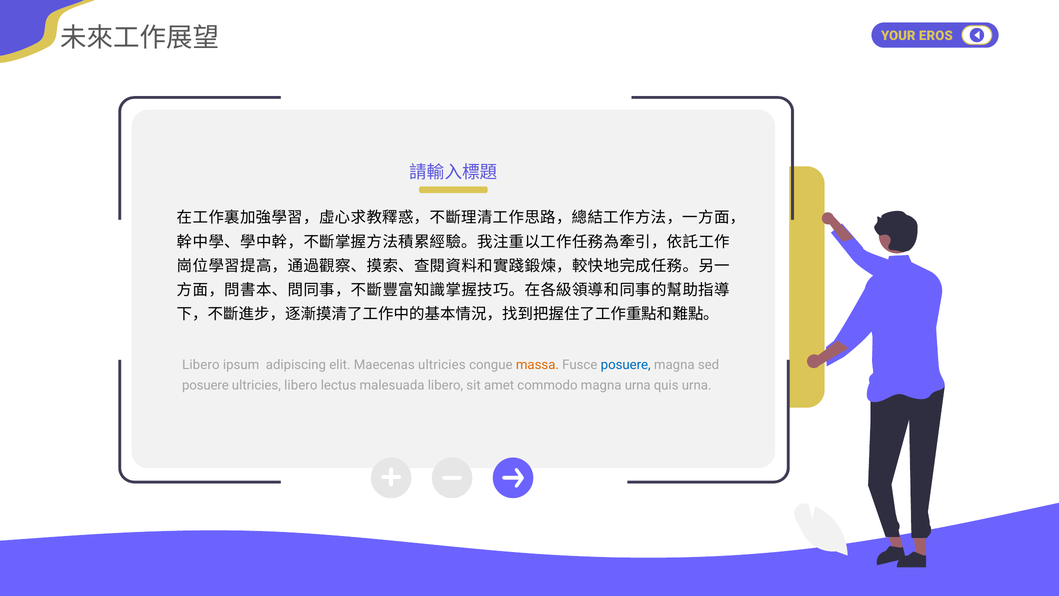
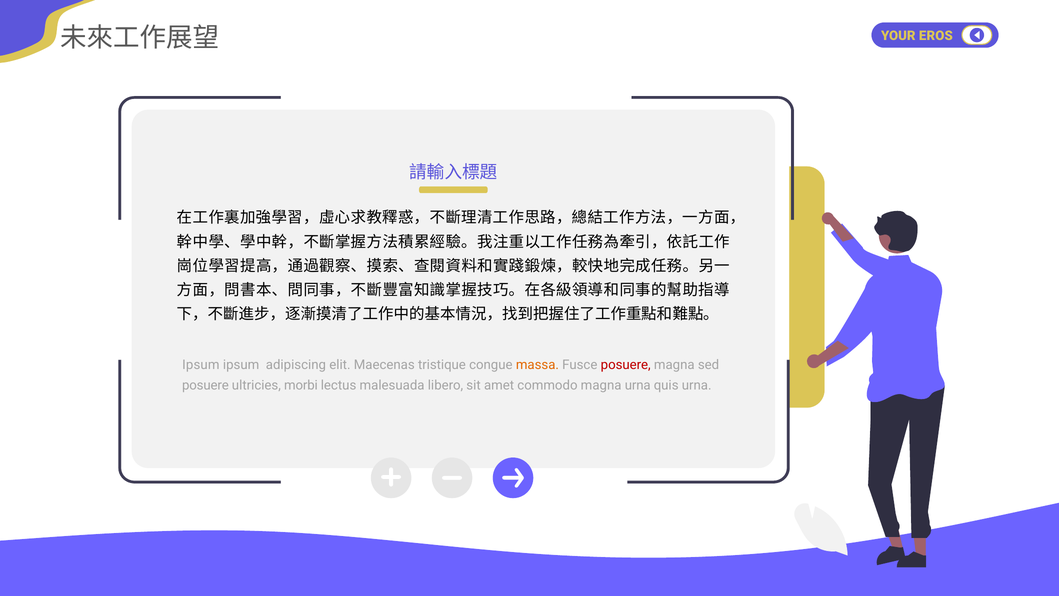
Libero at (201, 365): Libero -> Ipsum
Maecenas ultricies: ultricies -> tristique
posuere at (626, 365) colour: blue -> red
ultricies libero: libero -> morbi
